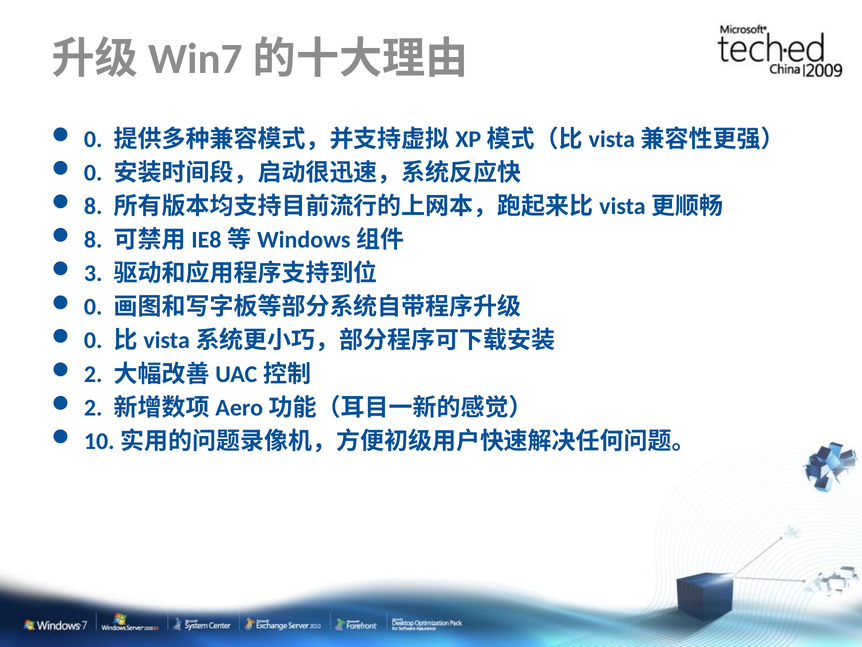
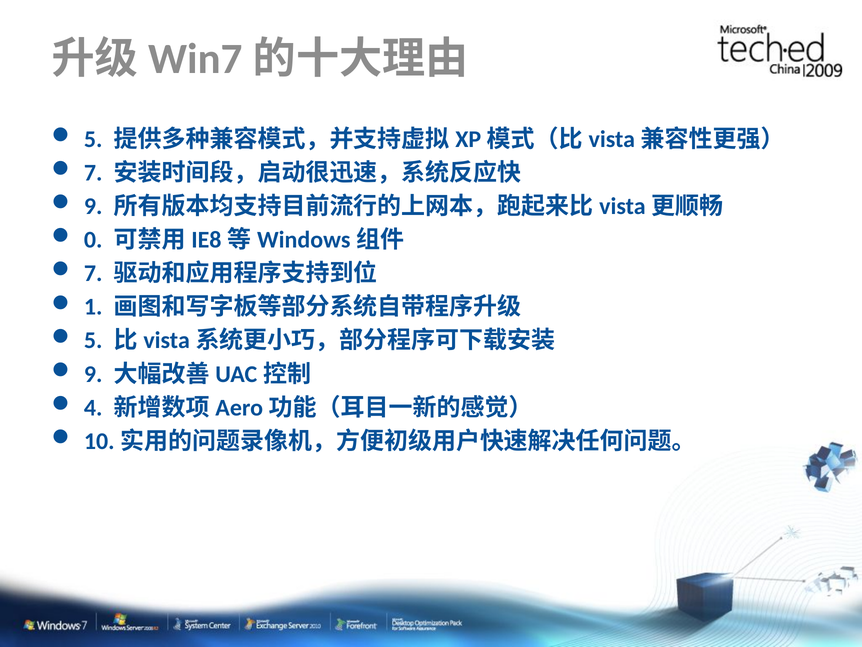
0 at (93, 139): 0 -> 5
0 at (93, 173): 0 -> 7
8 at (93, 206): 8 -> 9
8 at (93, 240): 8 -> 0
3 at (93, 273): 3 -> 7
0 at (93, 307): 0 -> 1
0 at (93, 340): 0 -> 5
2 at (93, 374): 2 -> 9
2 at (93, 407): 2 -> 4
